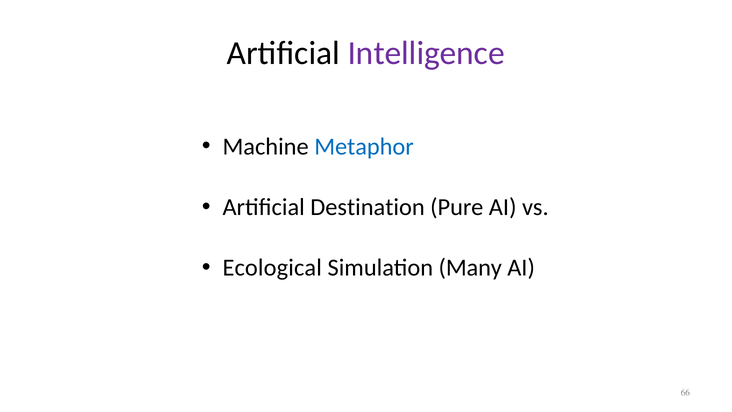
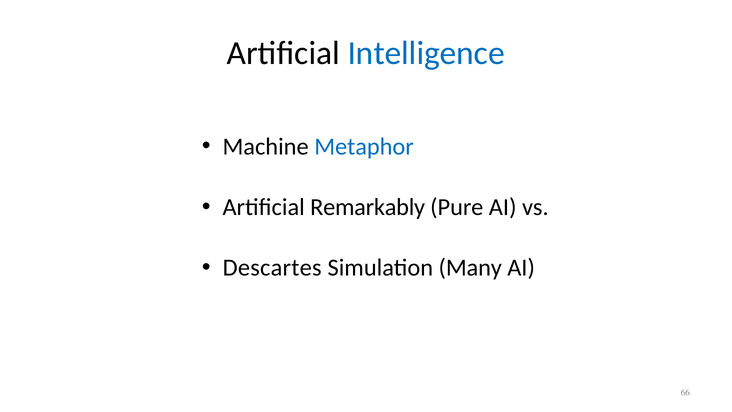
Intelligence colour: purple -> blue
Destination: Destination -> Remarkably
Ecological: Ecological -> Descartes
